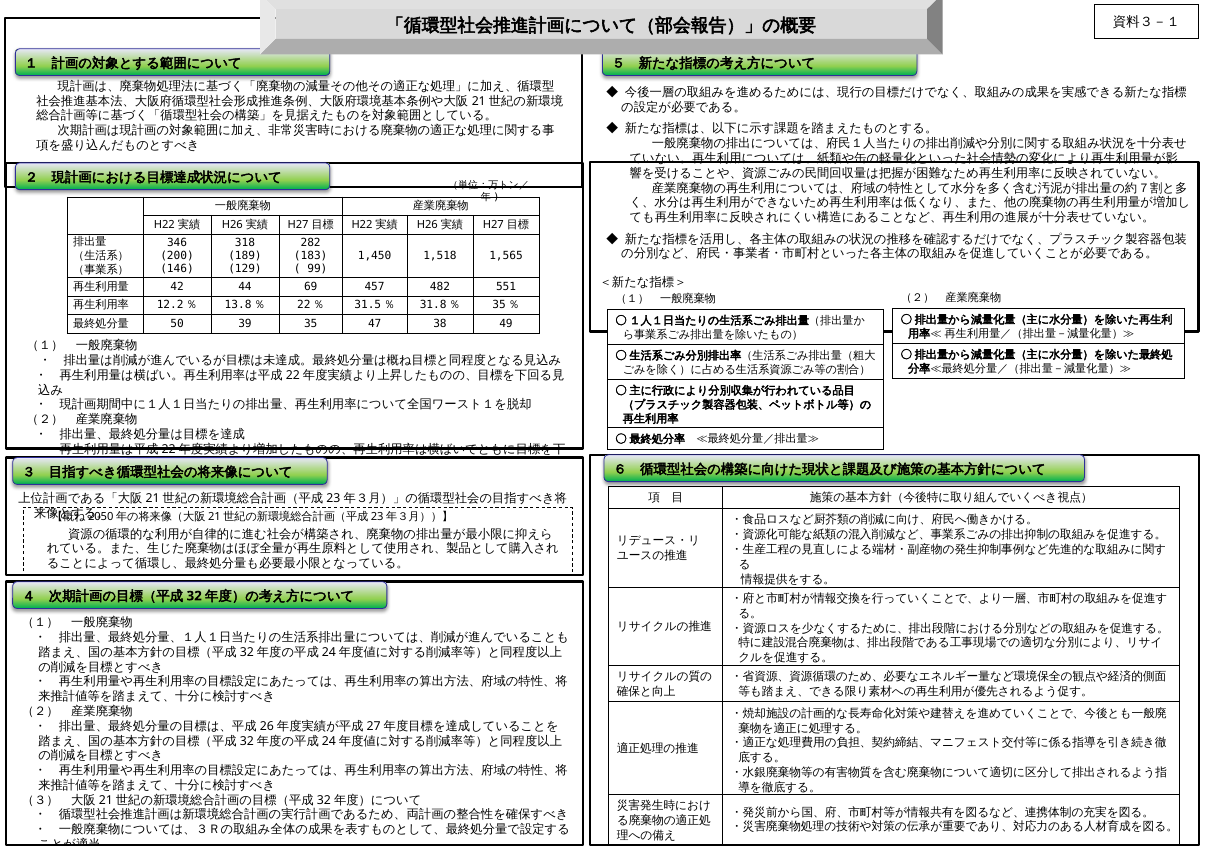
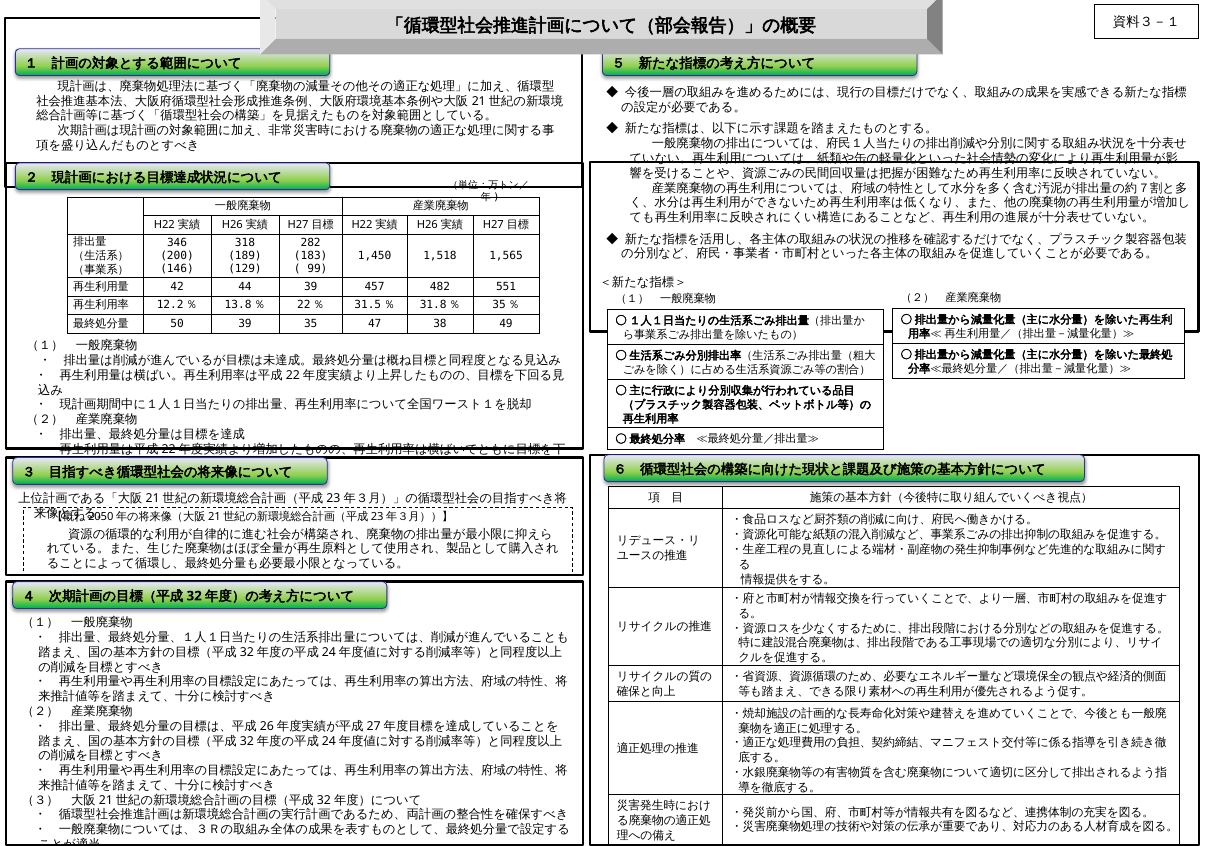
44 69: 69 -> 39
